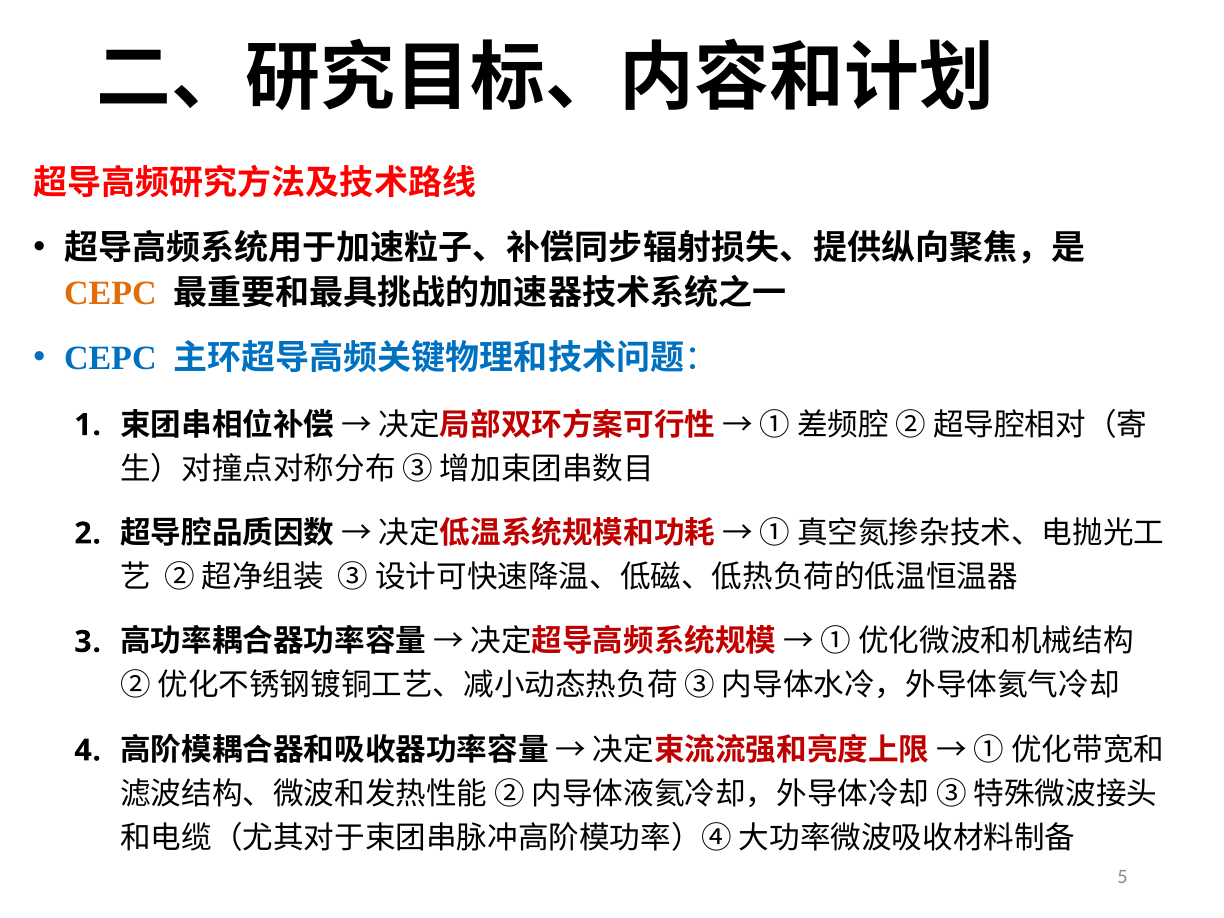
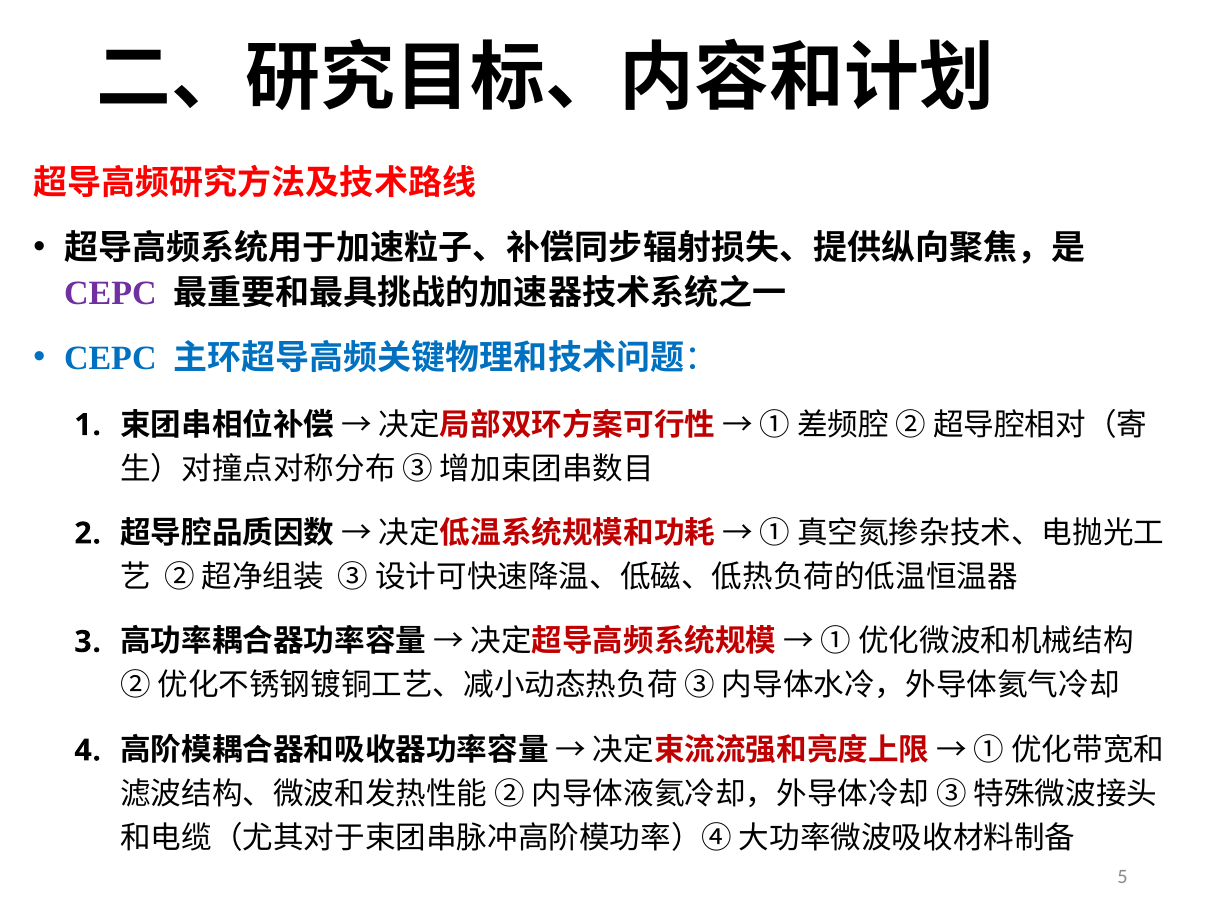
CEPC at (110, 293) colour: orange -> purple
